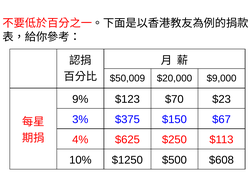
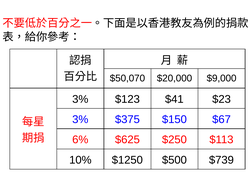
$50,009: $50,009 -> $50,070
9% at (80, 99): 9% -> 3%
$70: $70 -> $41
4%: 4% -> 6%
$608: $608 -> $739
